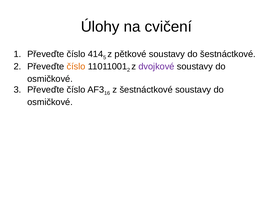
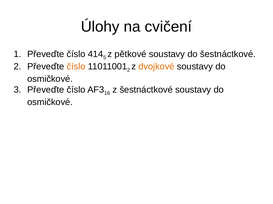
dvojkové colour: purple -> orange
